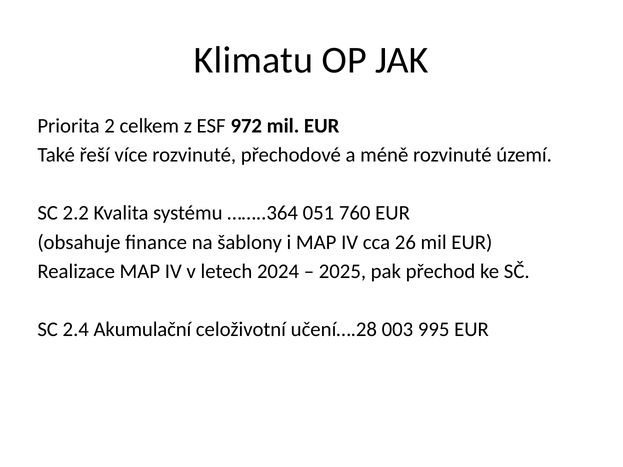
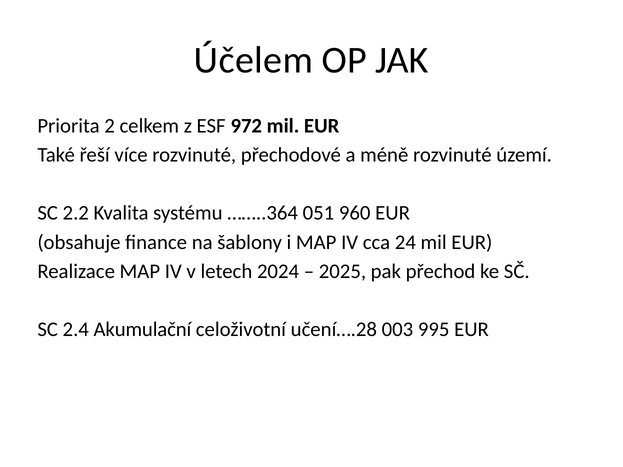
Klimatu: Klimatu -> Účelem
760: 760 -> 960
26: 26 -> 24
